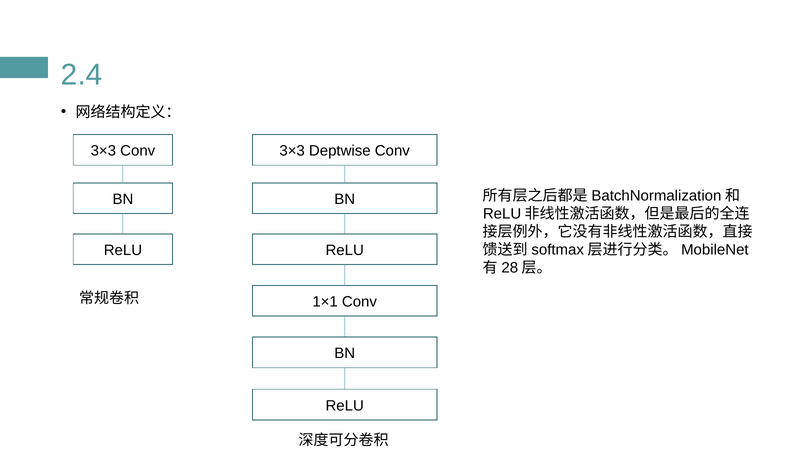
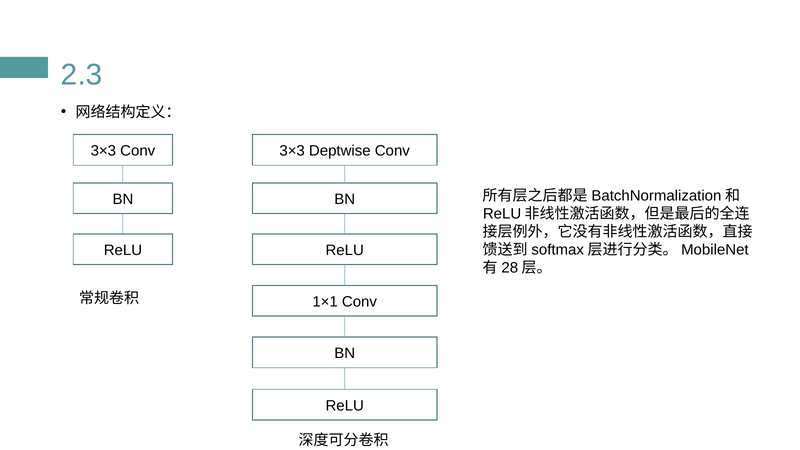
2.4: 2.4 -> 2.3
